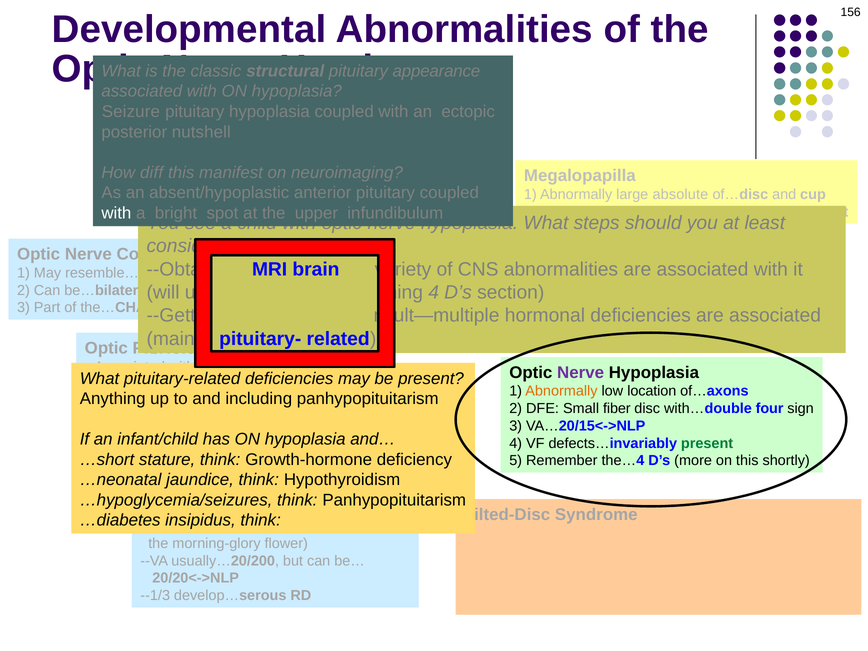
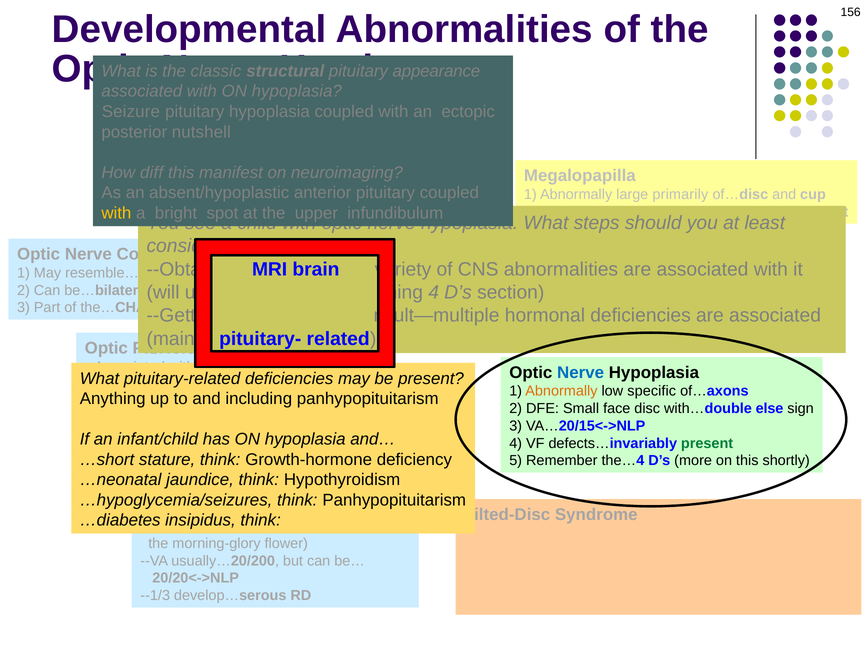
absolute: absolute -> primarily
with at (116, 213) colour: white -> yellow
Nerve at (581, 373) colour: purple -> blue
location: location -> specific
fiber: fiber -> face
four: four -> else
